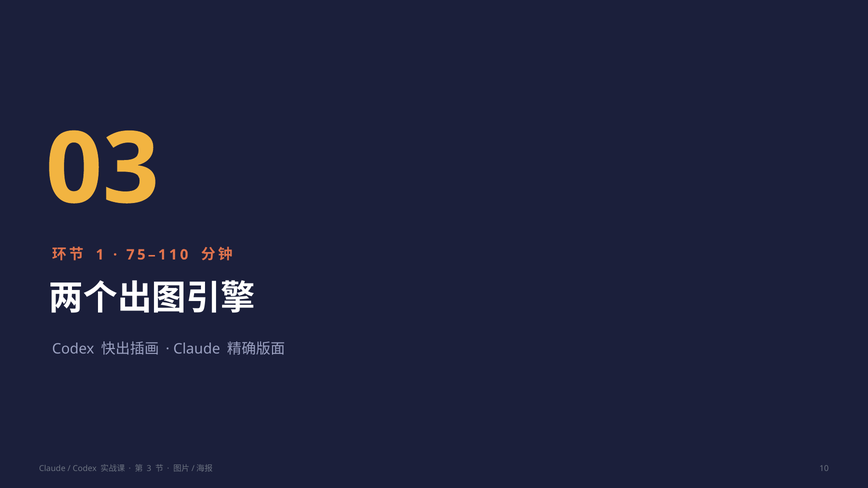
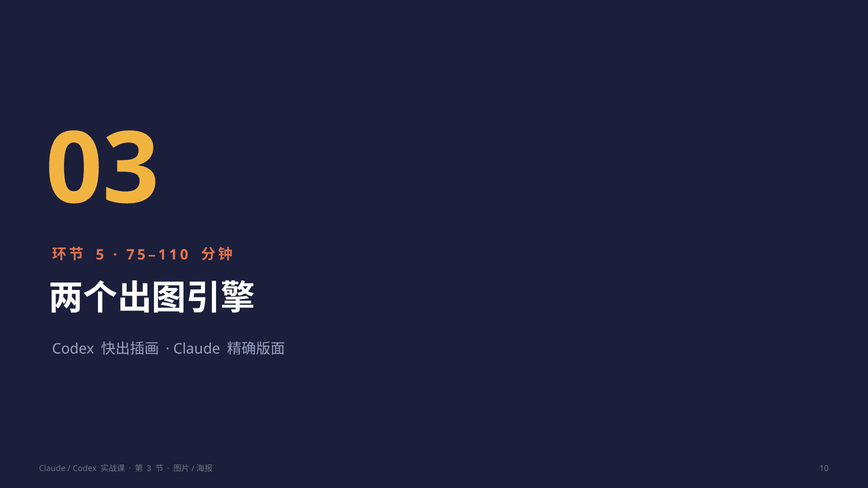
1: 1 -> 5
